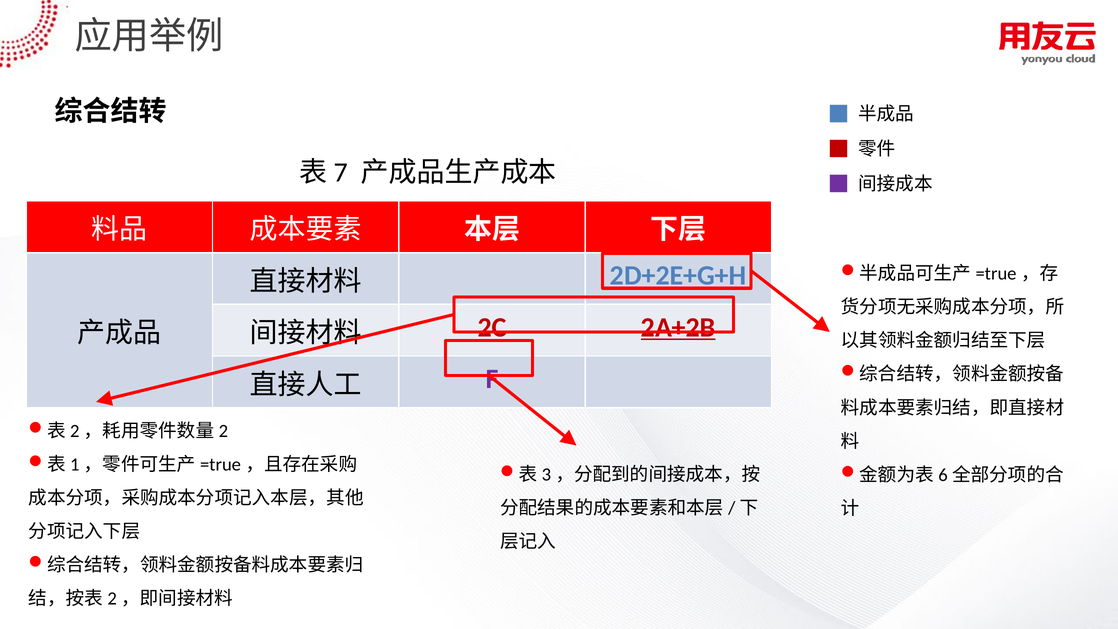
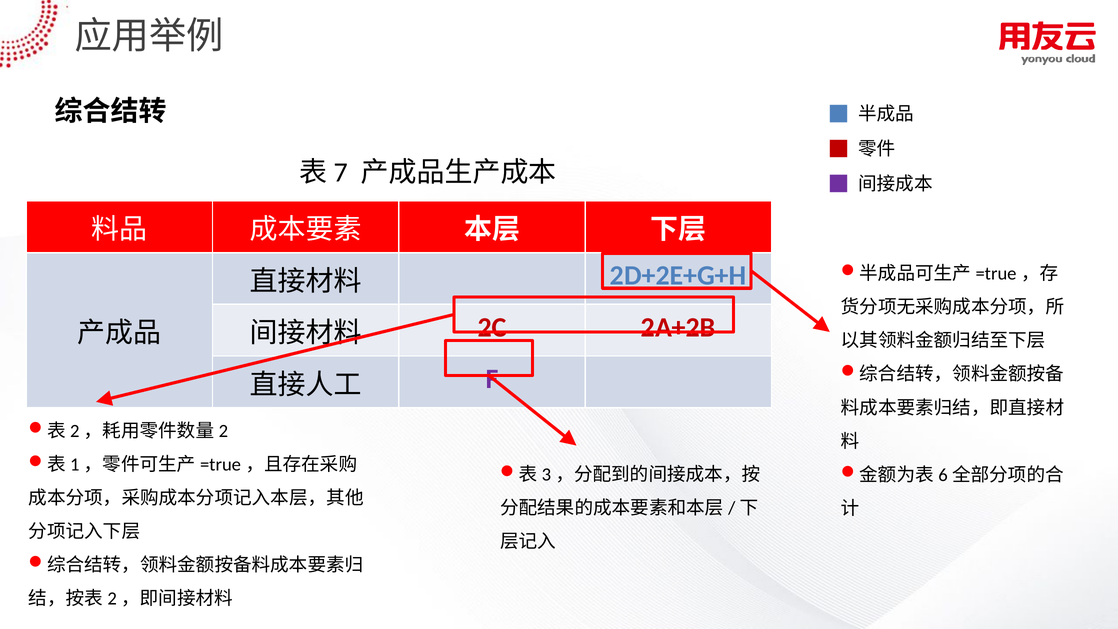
2A+2B underline: present -> none
